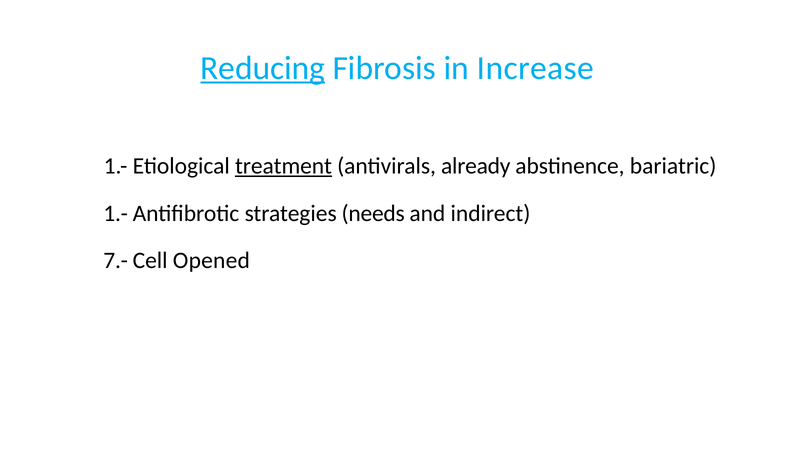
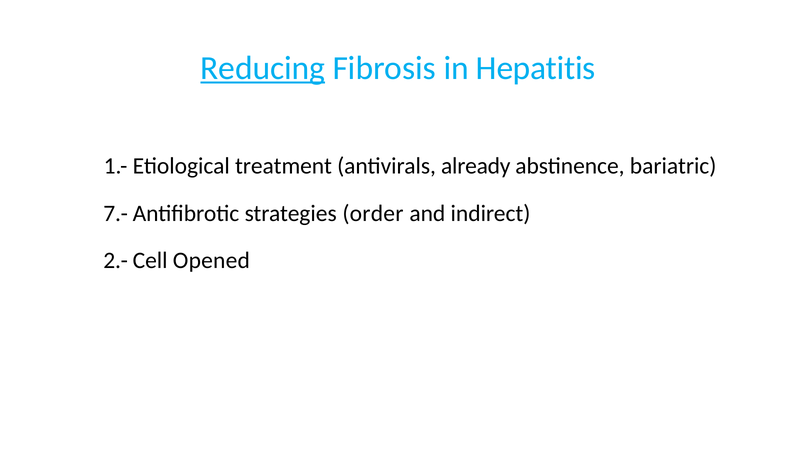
Increase: Increase -> Hepatitis
treatment underline: present -> none
1.- at (116, 213): 1.- -> 7.-
needs: needs -> order
7.-: 7.- -> 2.-
